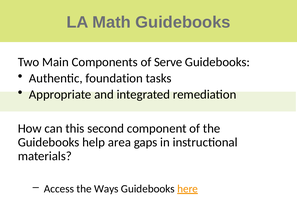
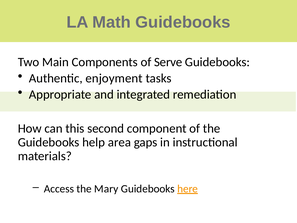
foundation: foundation -> enjoyment
Ways: Ways -> Mary
